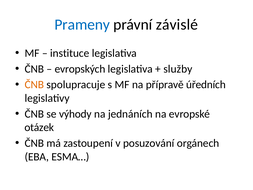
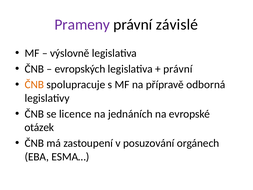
Prameny colour: blue -> purple
instituce: instituce -> výslovně
služby at (178, 69): služby -> právní
úředních: úředních -> odborná
výhody: výhody -> licence
